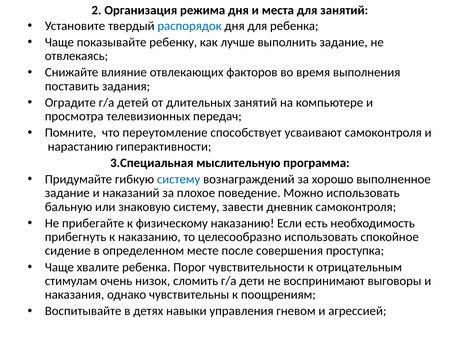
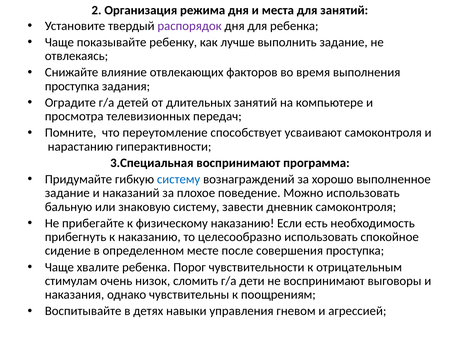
распорядок colour: blue -> purple
поставить at (72, 86): поставить -> проступка
3.Специальная мыслительную: мыслительную -> воспринимают
